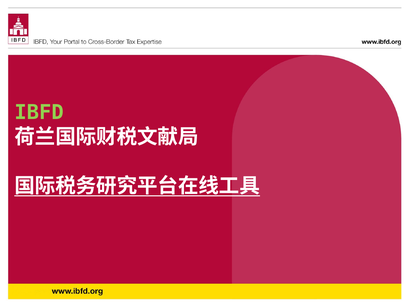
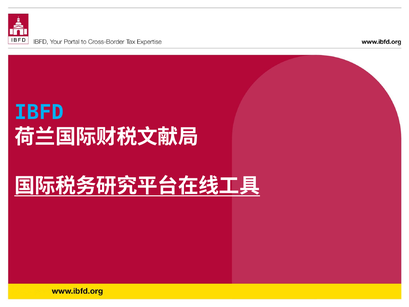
IBFD at (39, 112) colour: light green -> light blue
